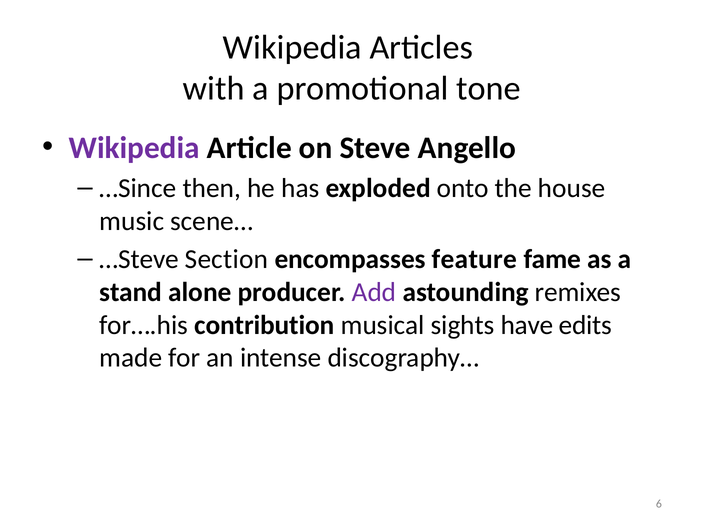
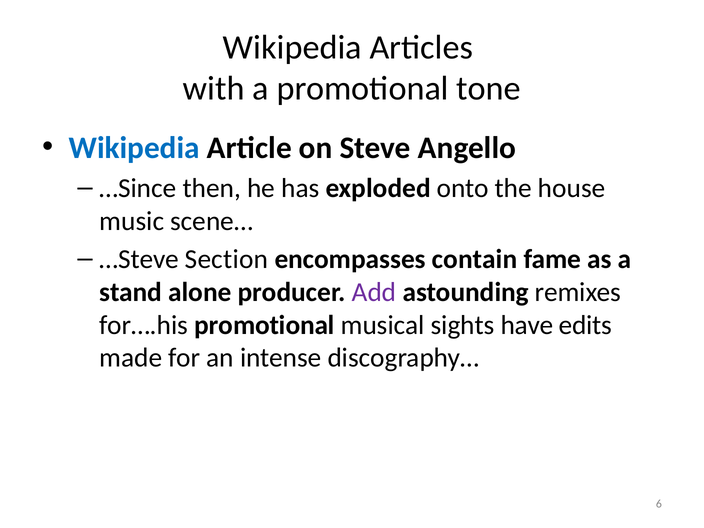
Wikipedia at (134, 148) colour: purple -> blue
feature: feature -> contain
for….his contribution: contribution -> promotional
